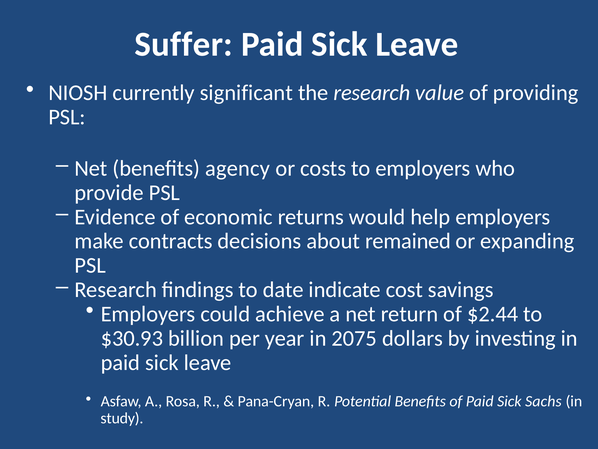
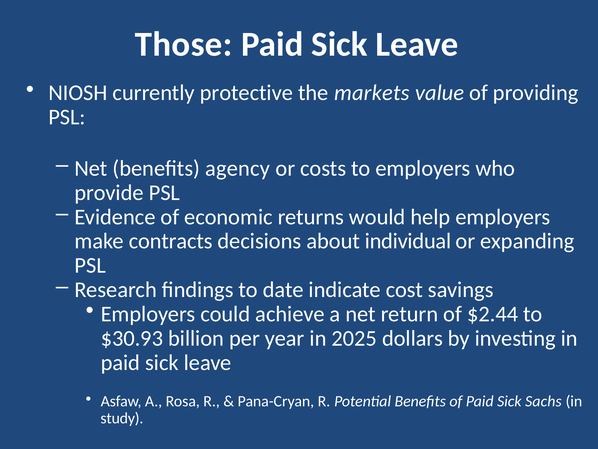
Suffer: Suffer -> Those
significant: significant -> protective
the research: research -> markets
remained: remained -> individual
2075: 2075 -> 2025
